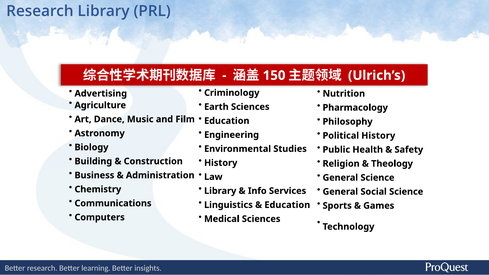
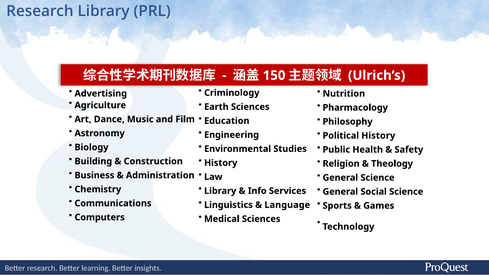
Education at (287, 205): Education -> Language
